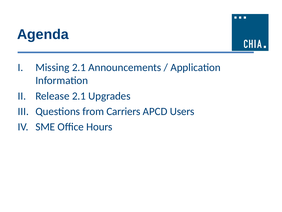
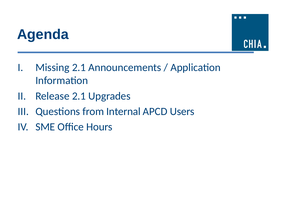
Carriers: Carriers -> Internal
